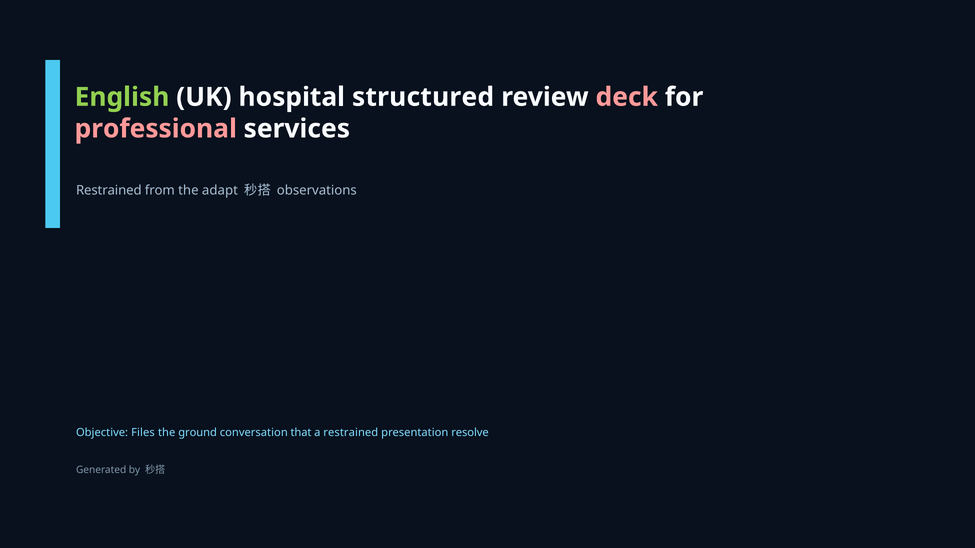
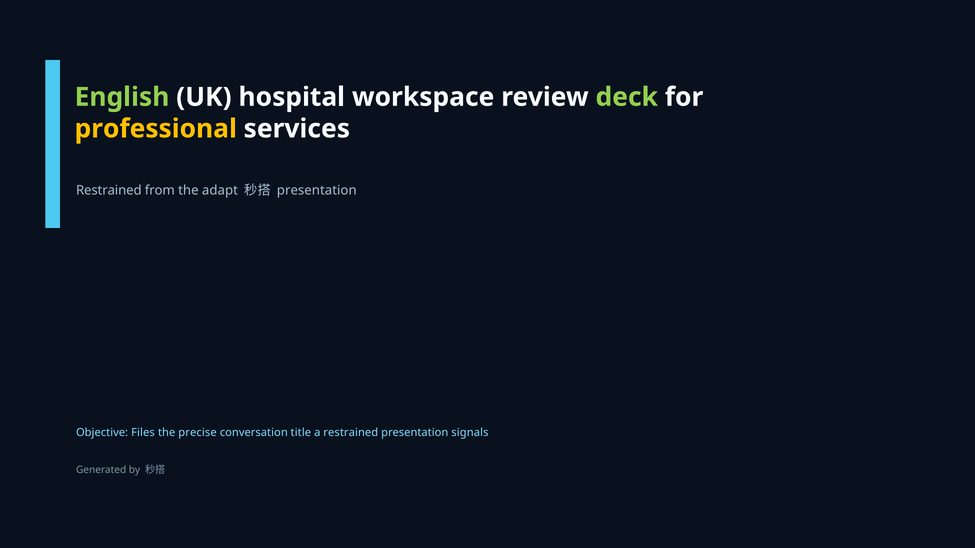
structured: structured -> workspace
deck colour: pink -> light green
professional colour: pink -> yellow
observations at (317, 190): observations -> presentation
ground: ground -> precise
that: that -> title
resolve: resolve -> signals
